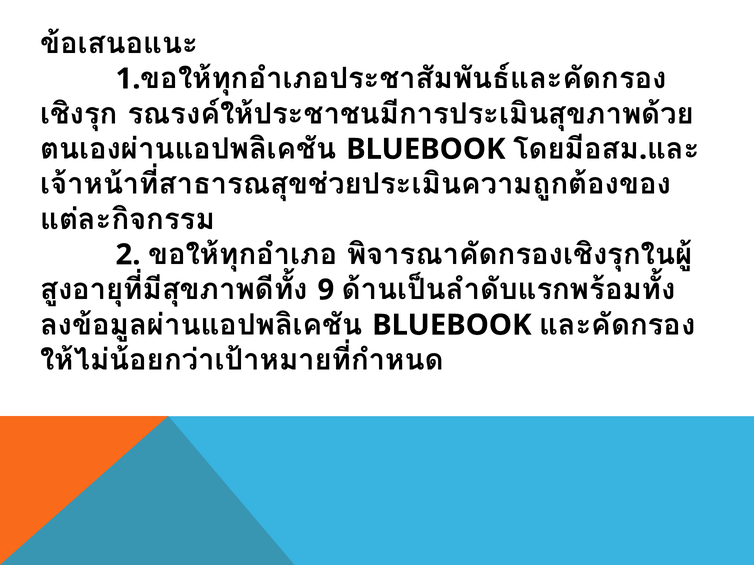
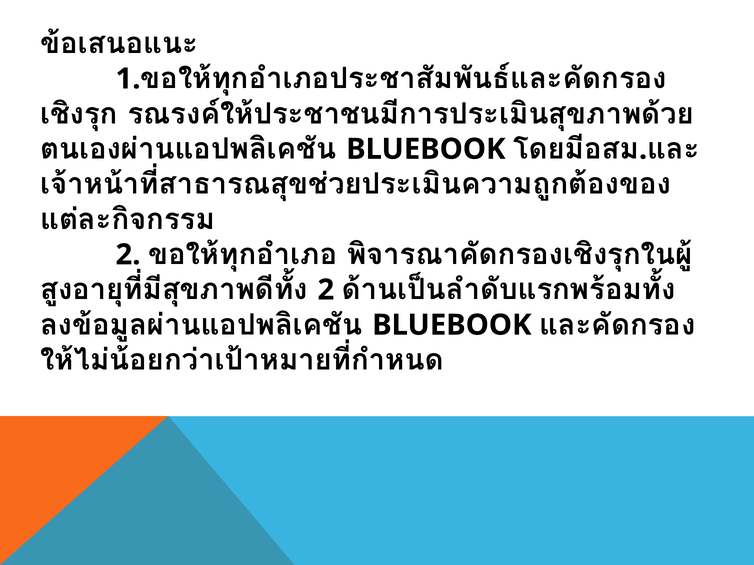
9 at (326, 290): 9 -> 2
